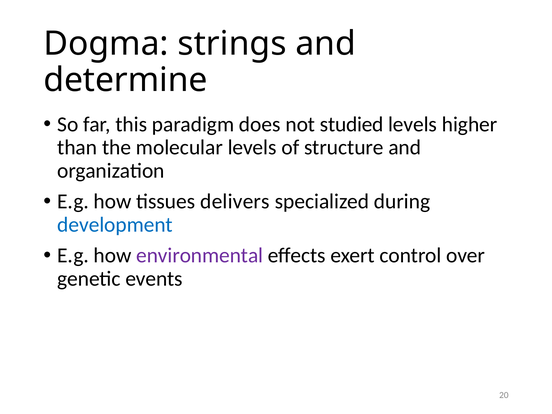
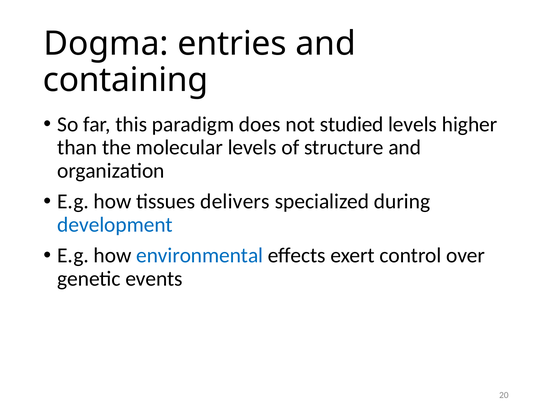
strings: strings -> entries
determine: determine -> containing
environmental colour: purple -> blue
